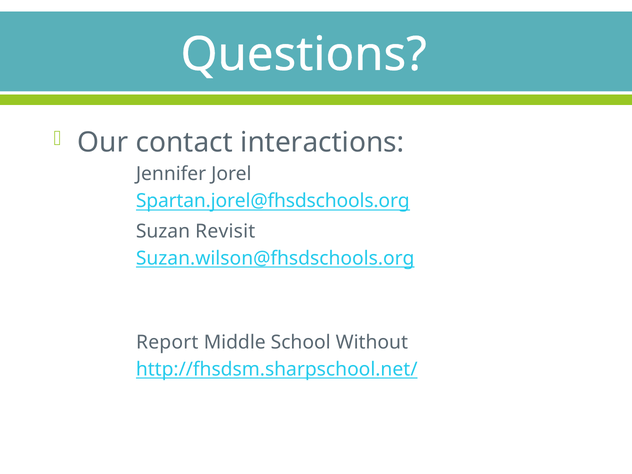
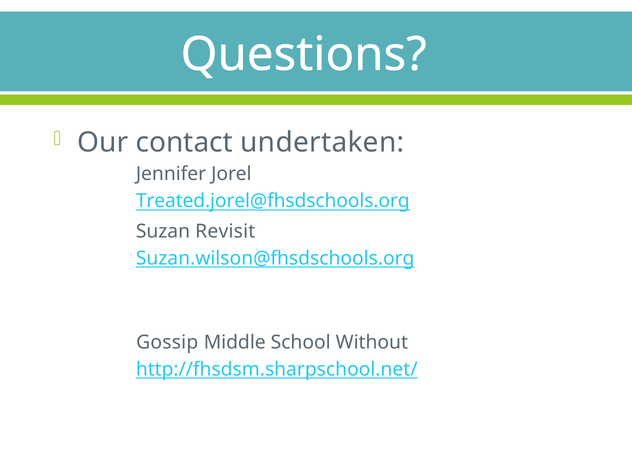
interactions: interactions -> undertaken
Spartan.jorel@fhsdschools.org: Spartan.jorel@fhsdschools.org -> Treated.jorel@fhsdschools.org
Report: Report -> Gossip
